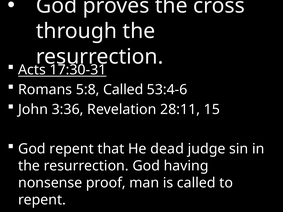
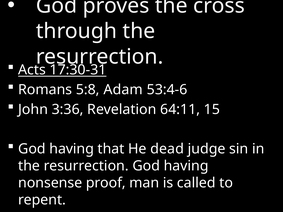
5:8 Called: Called -> Adam
28:11: 28:11 -> 64:11
repent at (72, 149): repent -> having
